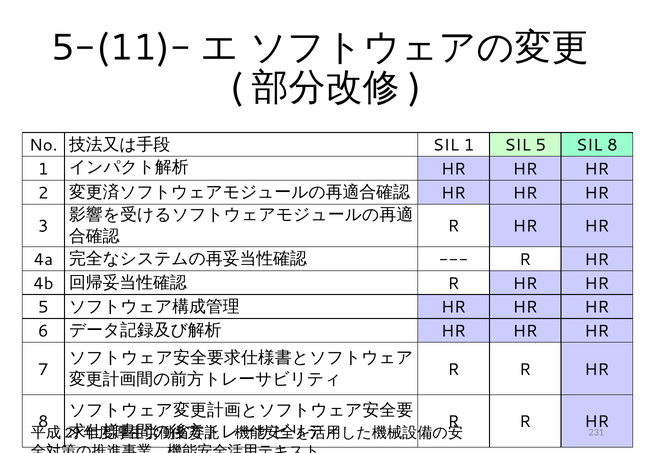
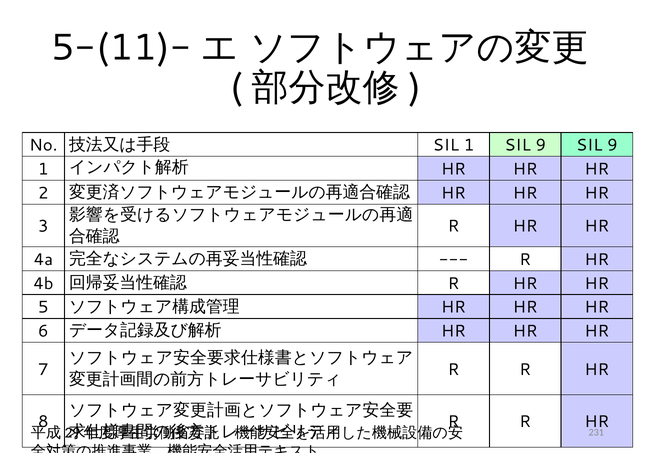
1 SIL 5: 5 -> 9
8 at (612, 146): 8 -> 9
